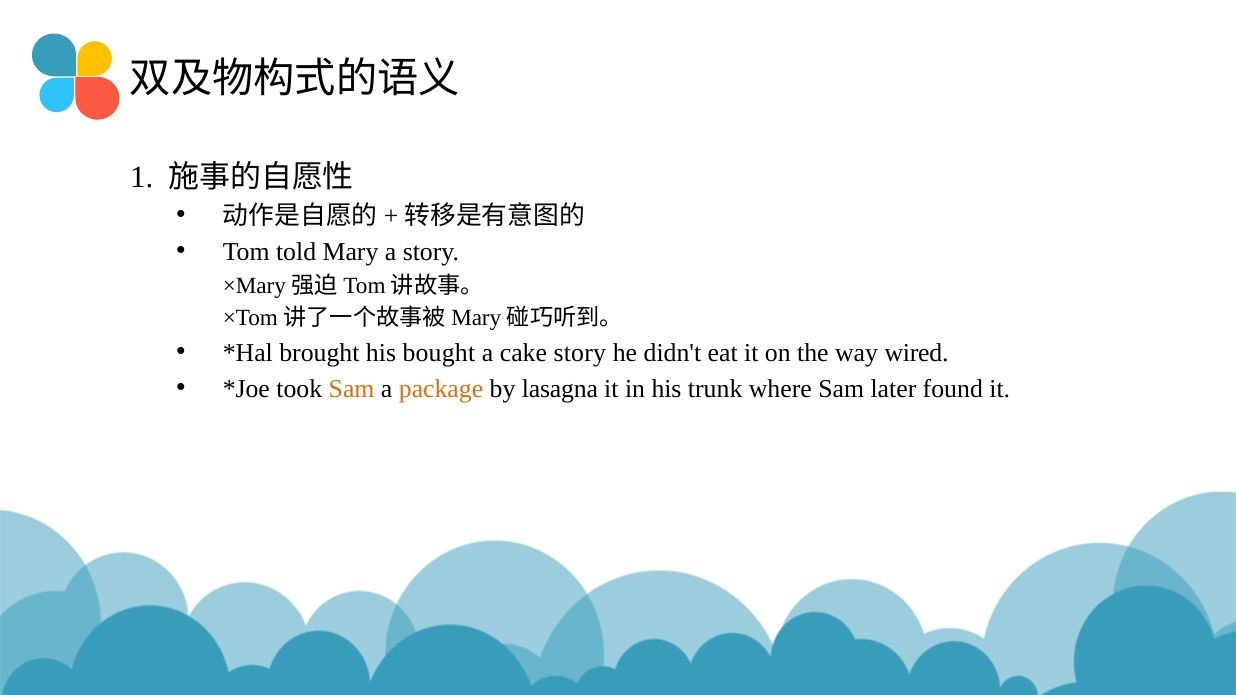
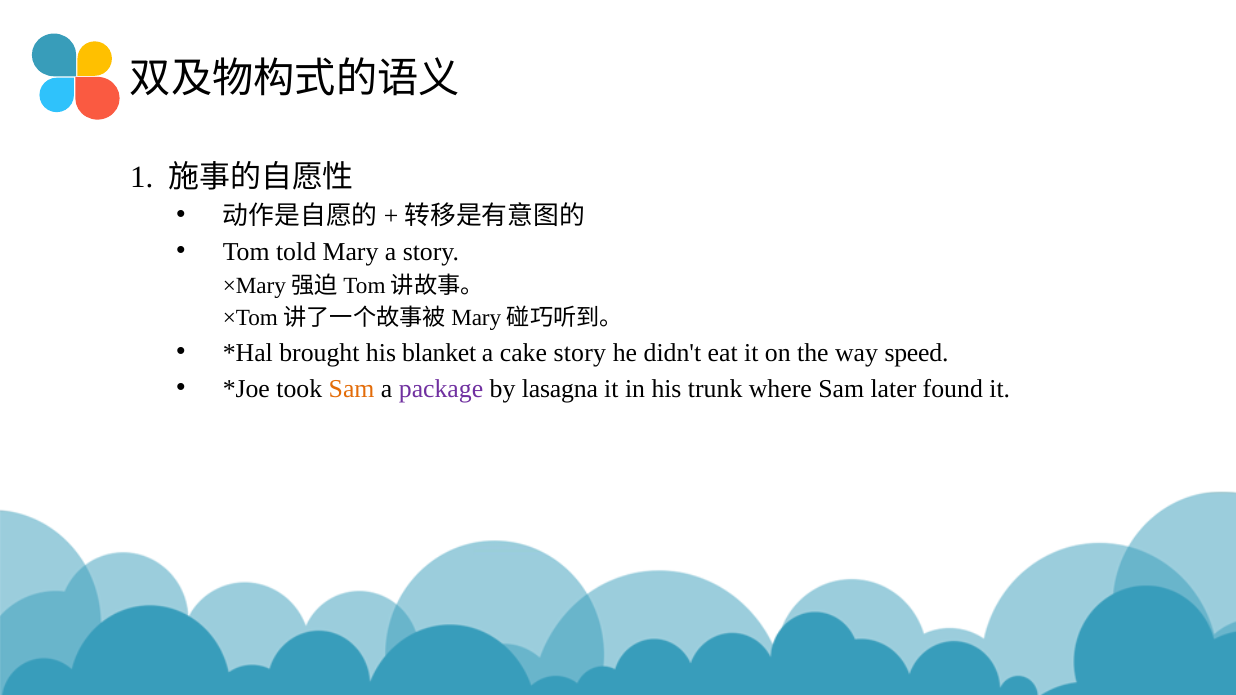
bought: bought -> blanket
wired: wired -> speed
package colour: orange -> purple
